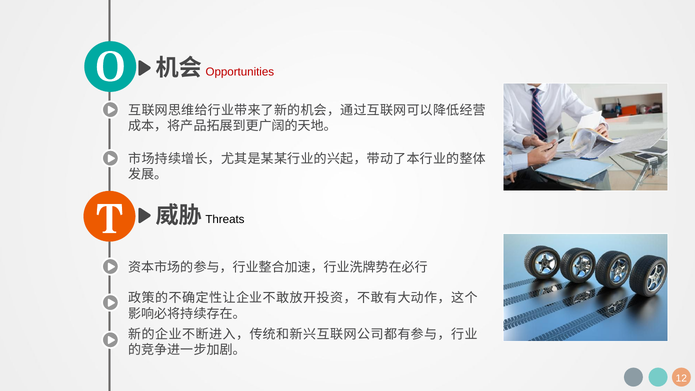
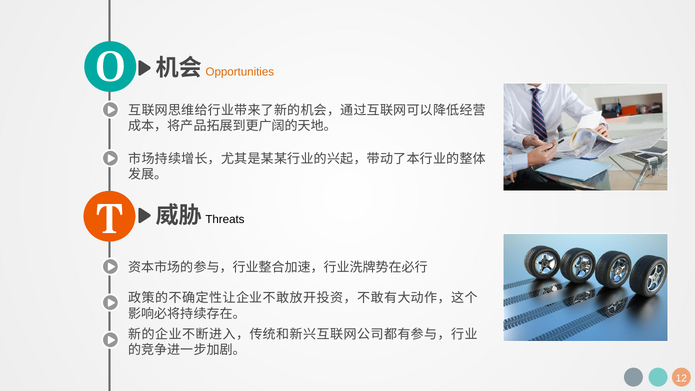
Opportunities colour: red -> orange
